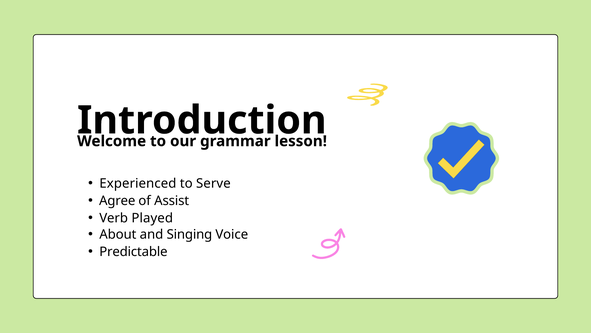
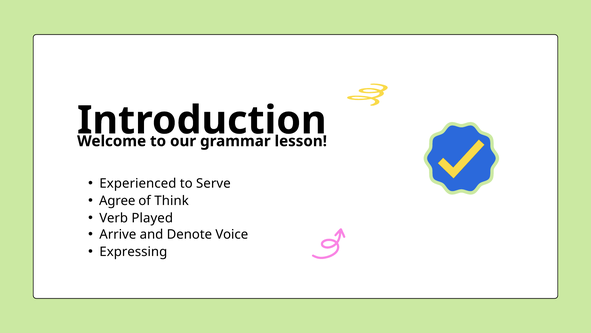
Assist: Assist -> Think
About: About -> Arrive
Singing: Singing -> Denote
Predictable: Predictable -> Expressing
